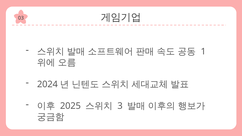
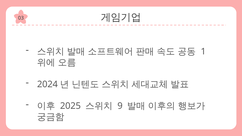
3: 3 -> 9
